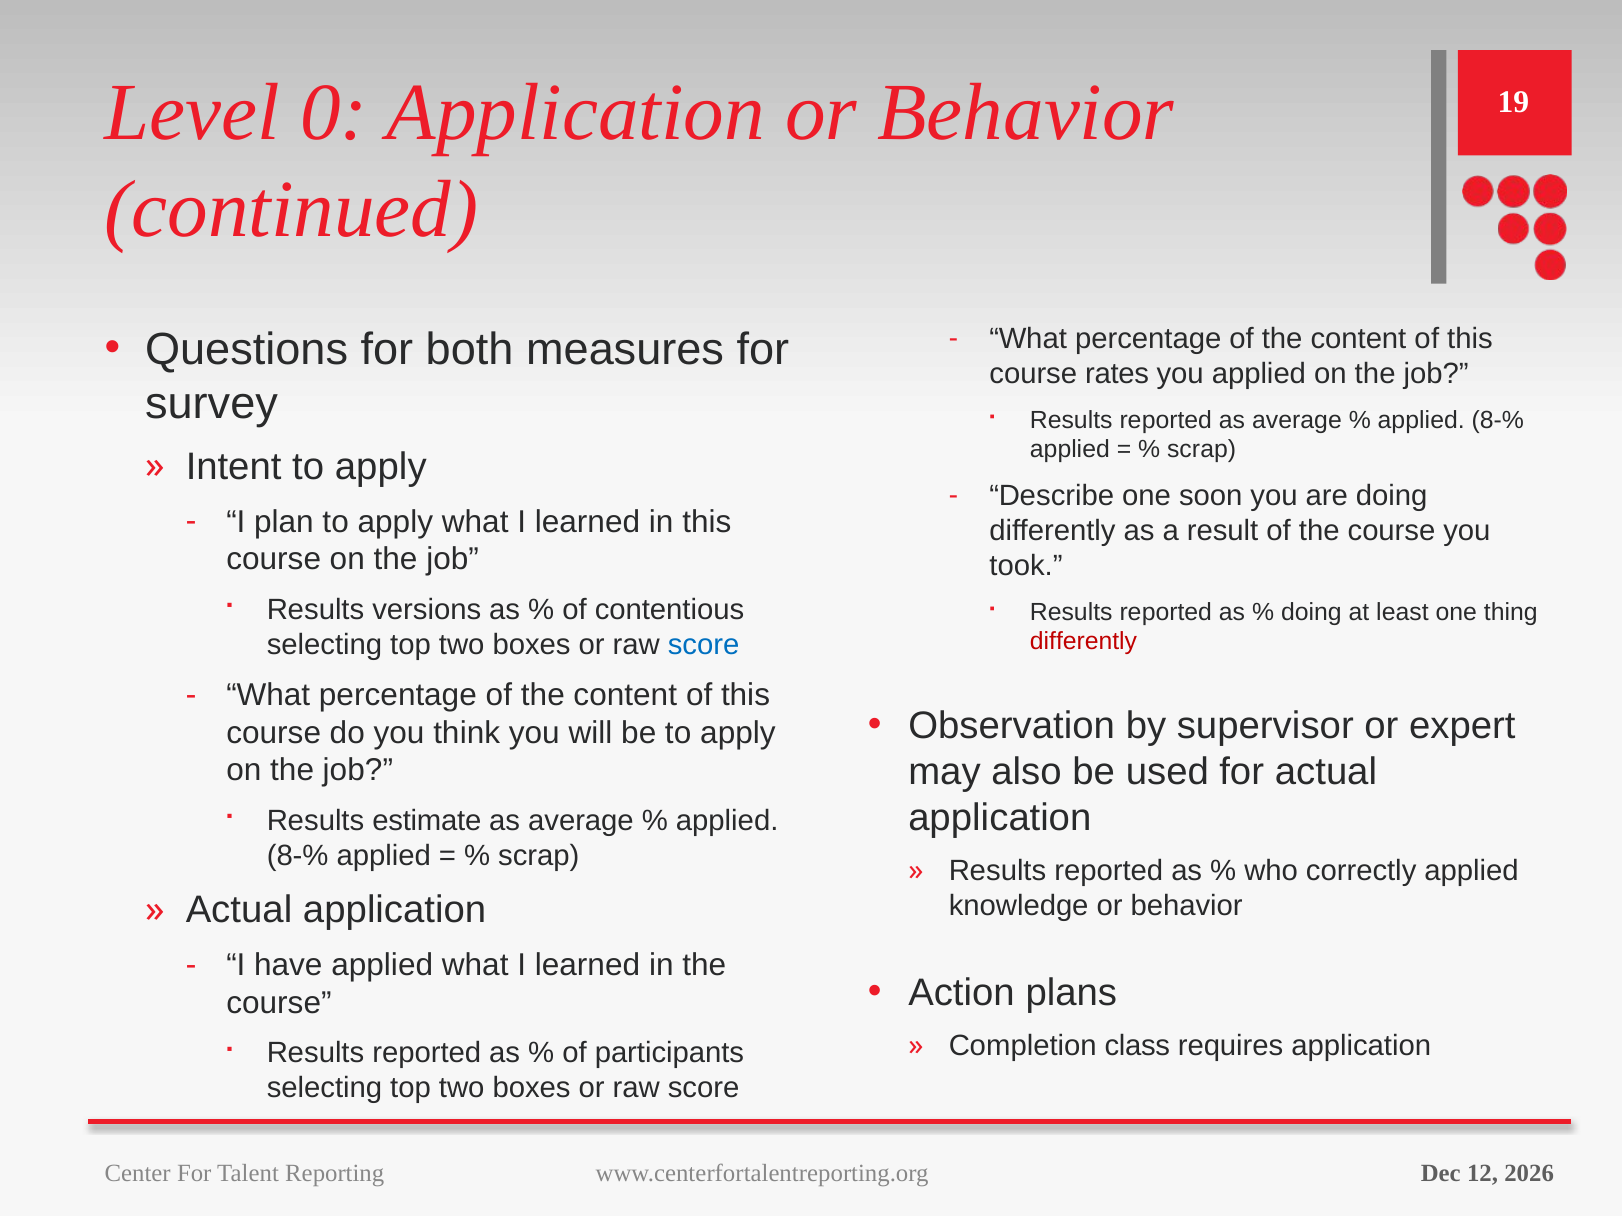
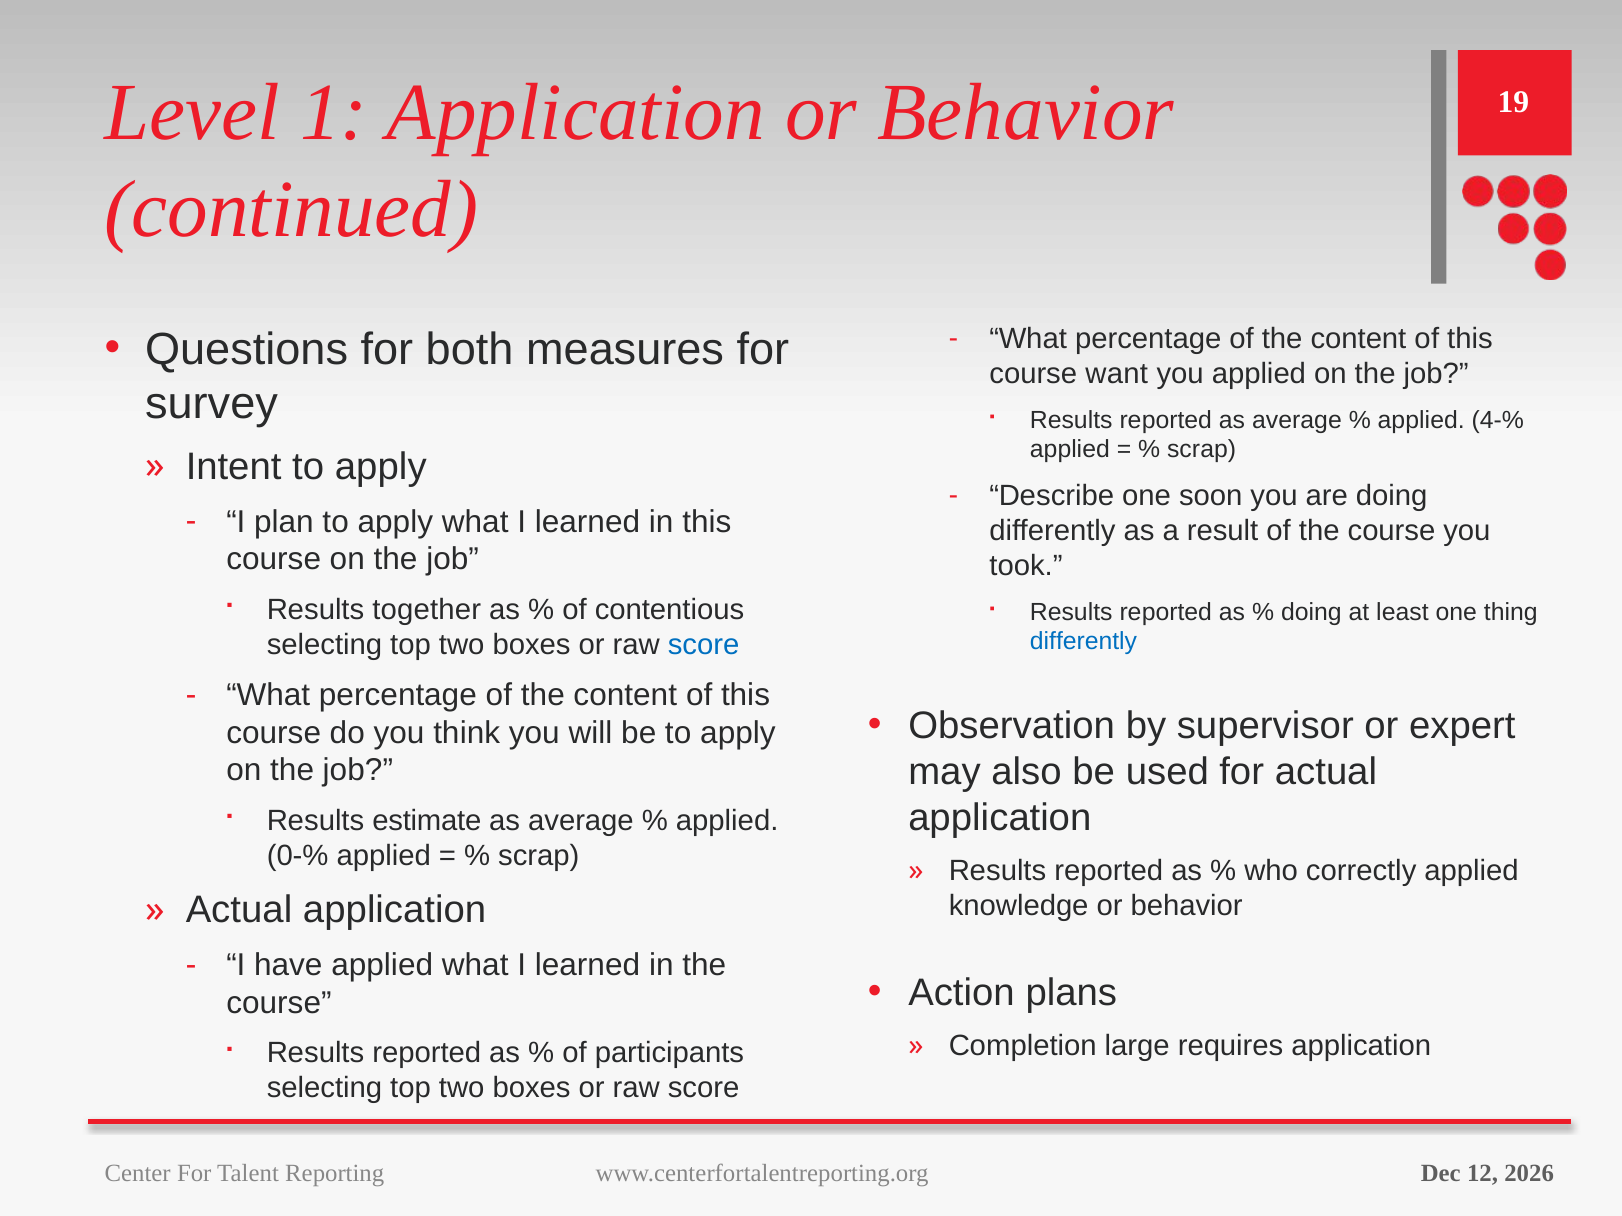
0: 0 -> 1
rates: rates -> want
8-% at (1498, 420): 8-% -> 4-%
versions: versions -> together
differently at (1084, 642) colour: red -> blue
8-% at (298, 856): 8-% -> 0-%
class: class -> large
